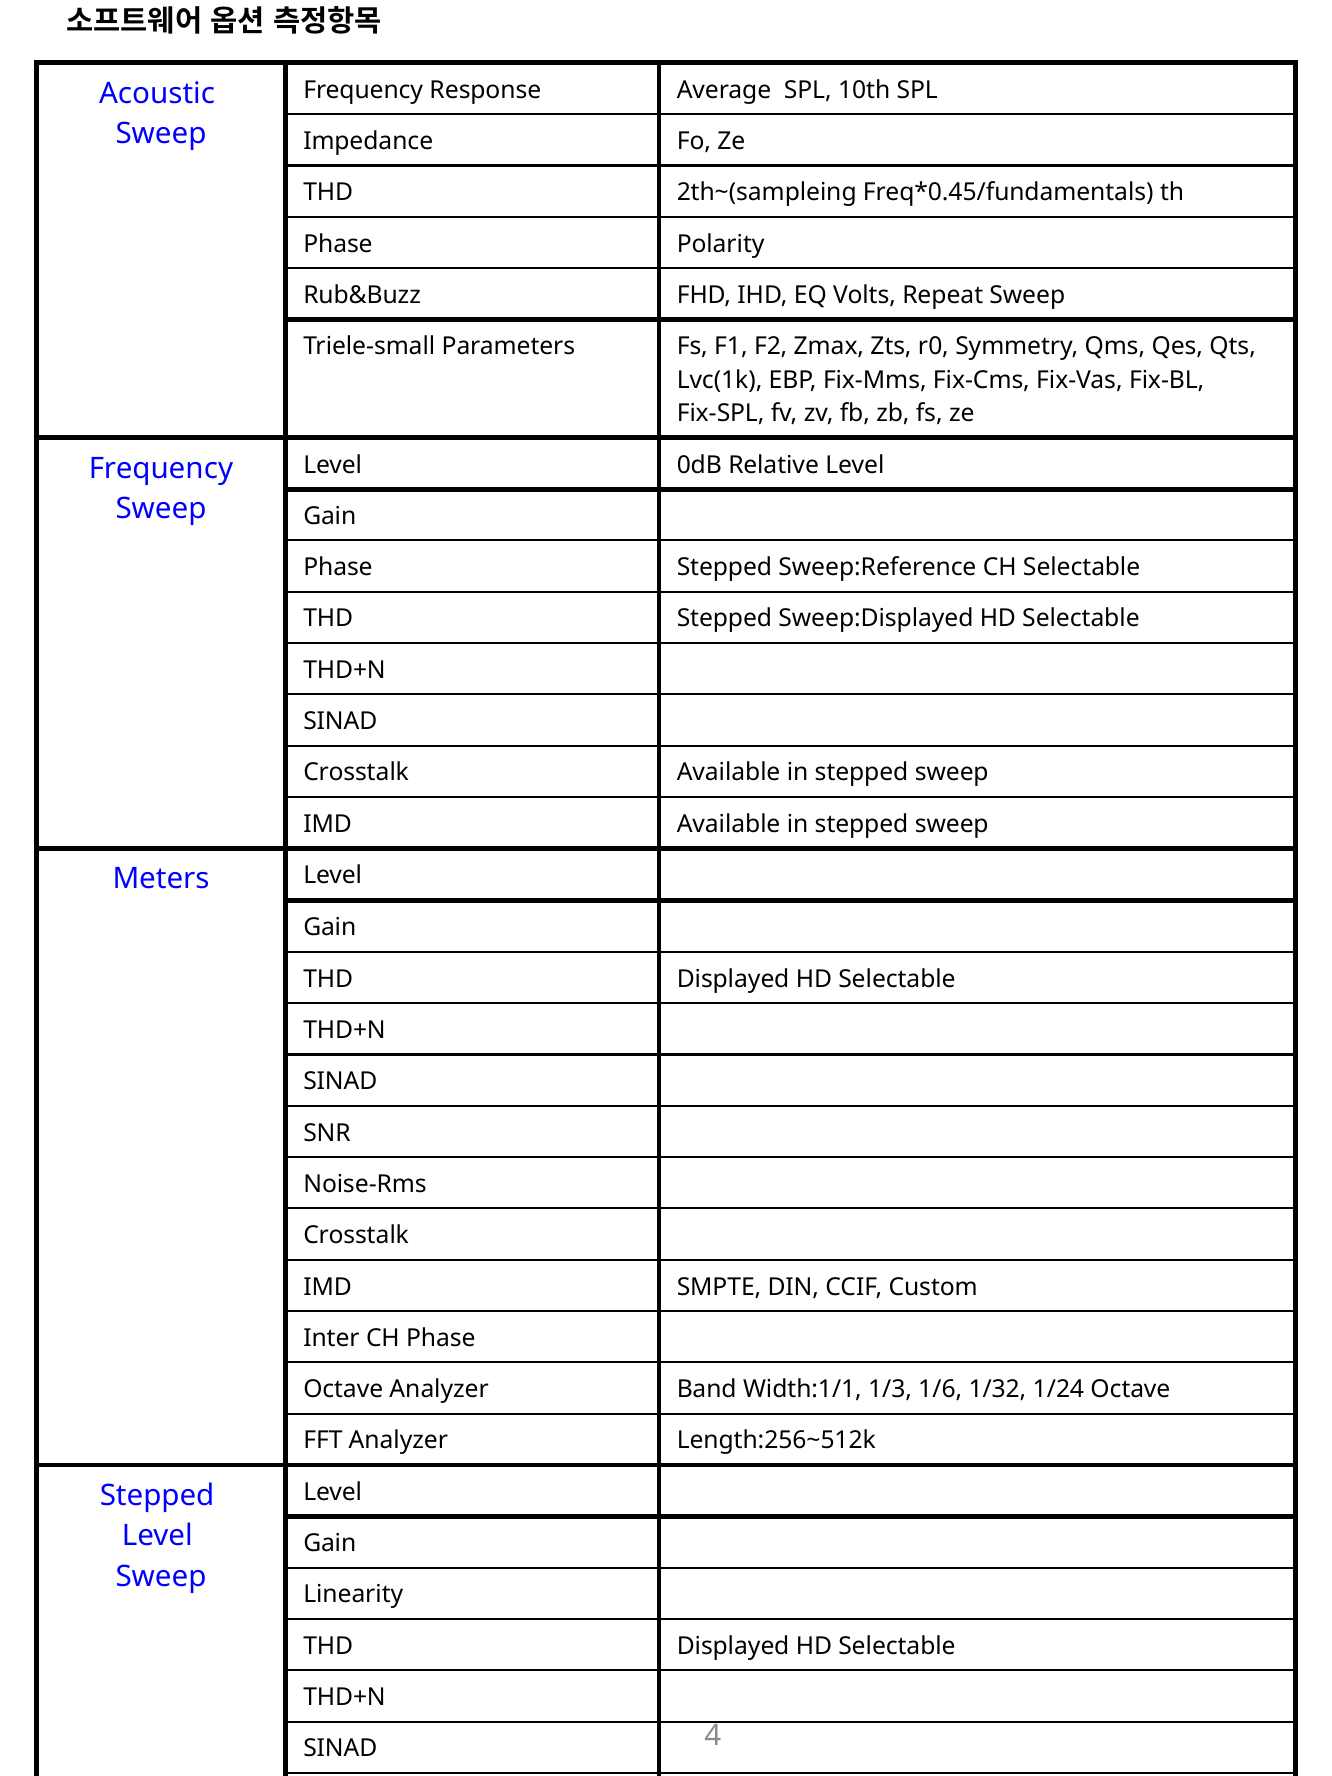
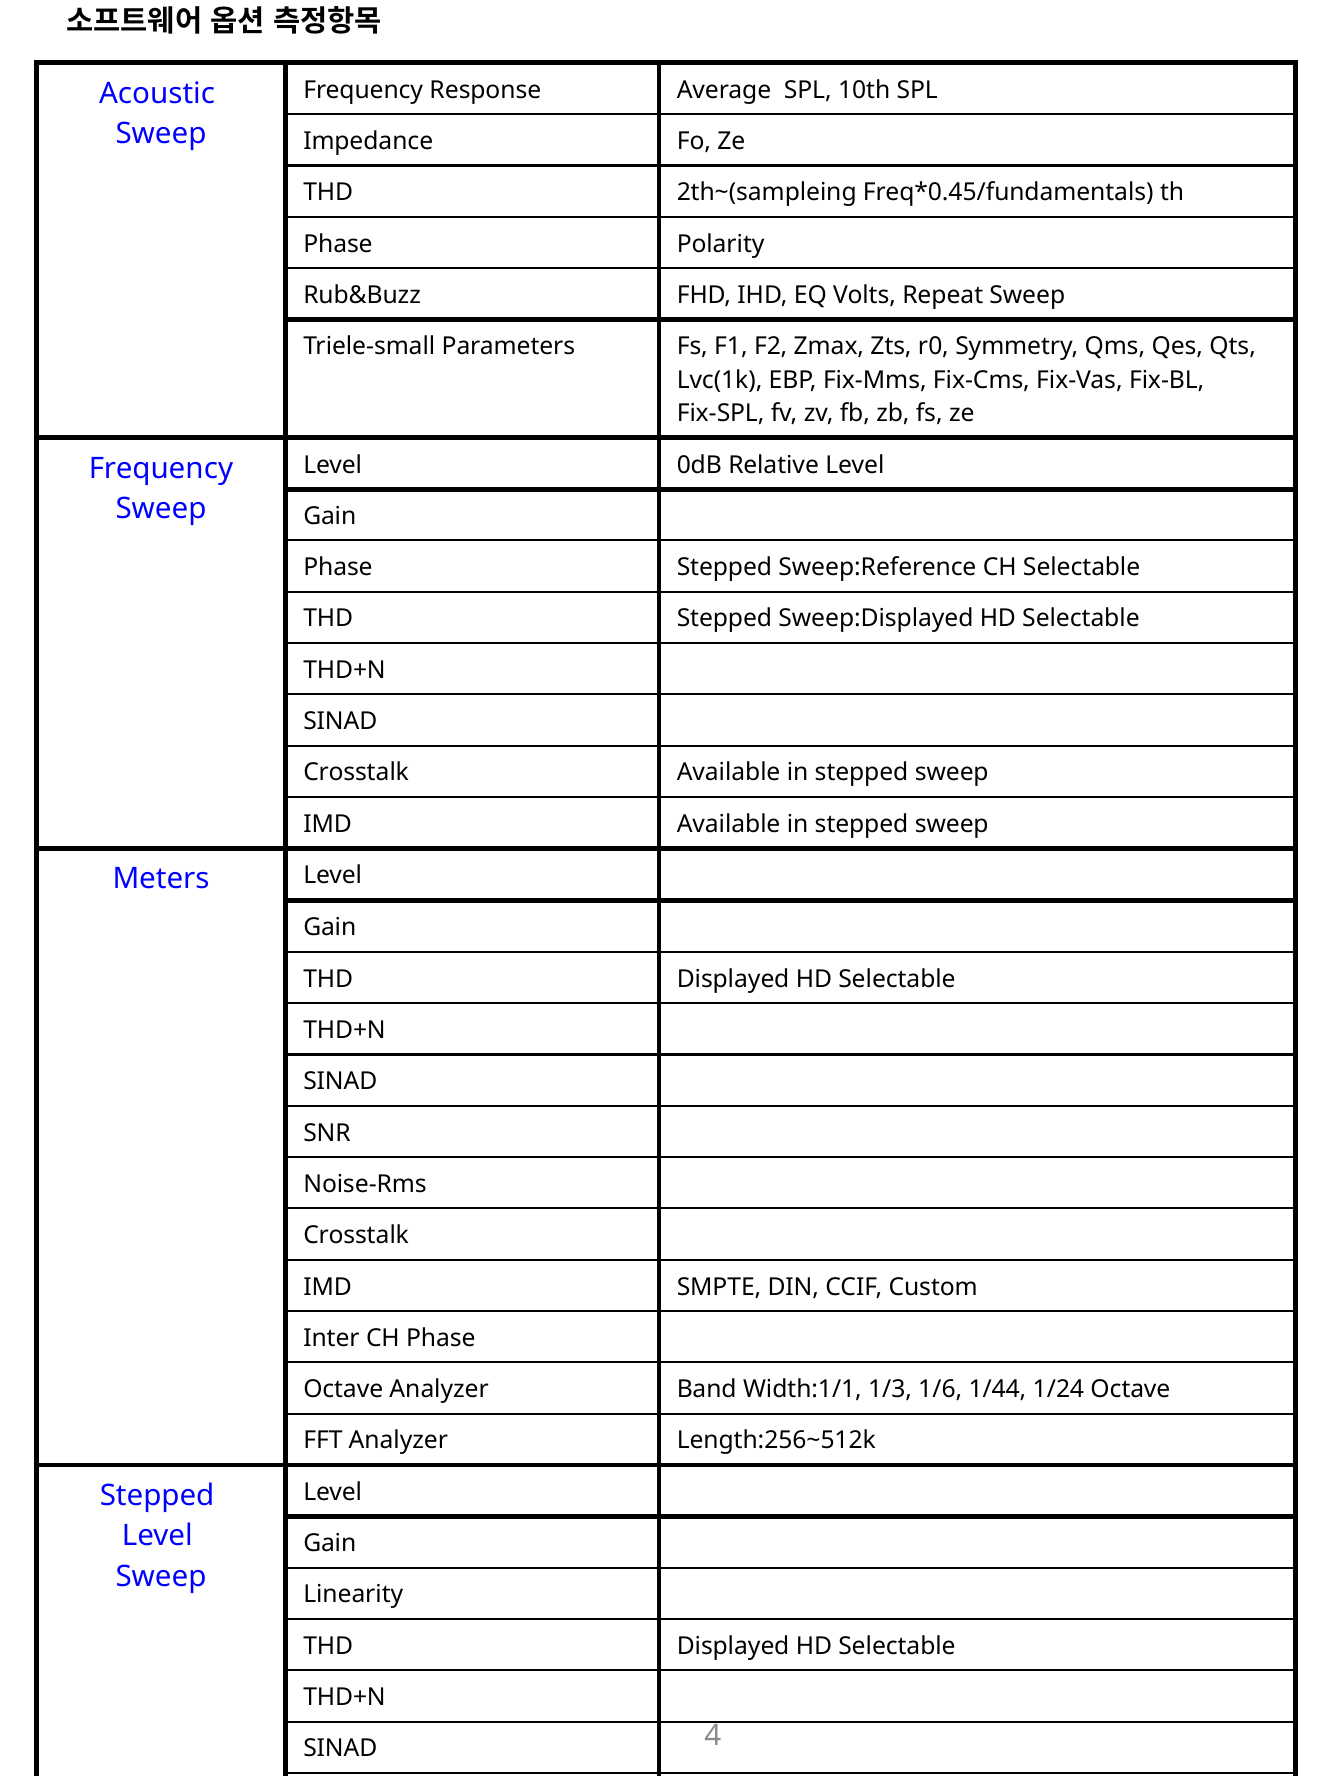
1/32: 1/32 -> 1/44
